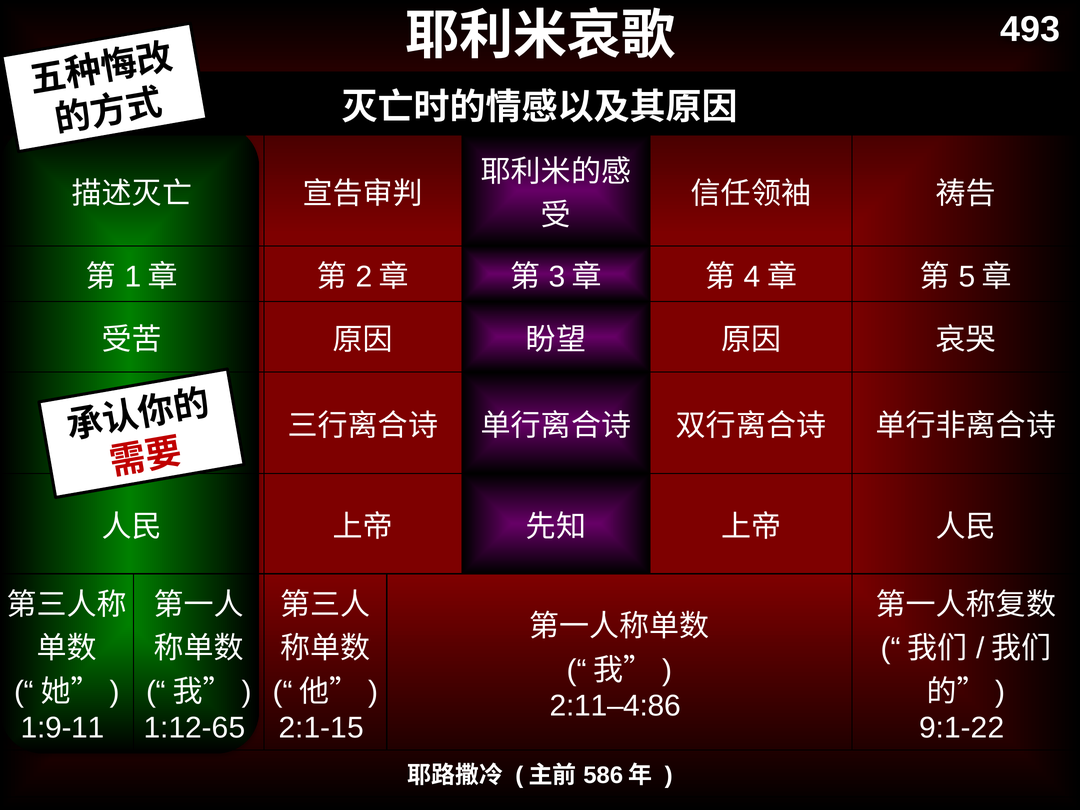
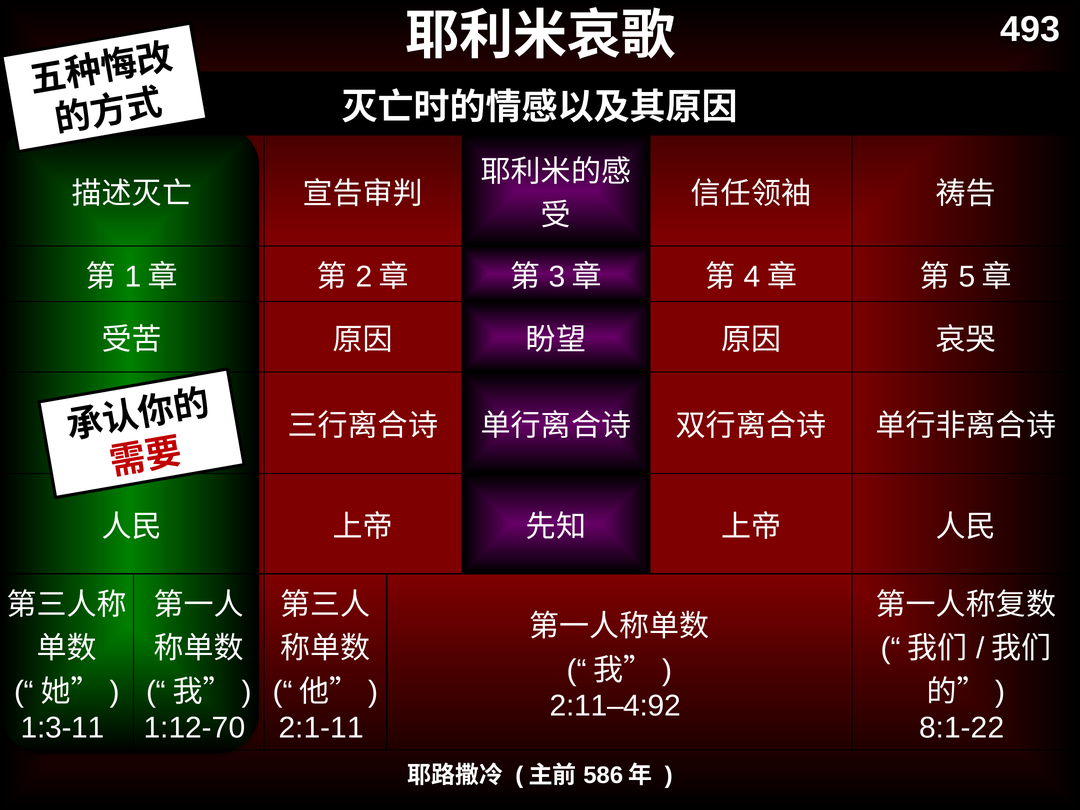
2:11–4:86: 2:11–4:86 -> 2:11–4:92
1:9-11: 1:9-11 -> 1:3-11
1:12-65: 1:12-65 -> 1:12-70
2:1-15: 2:1-15 -> 2:1-11
9:1-22: 9:1-22 -> 8:1-22
